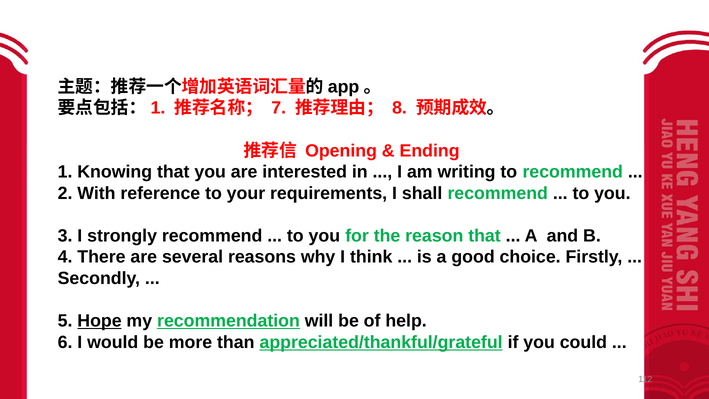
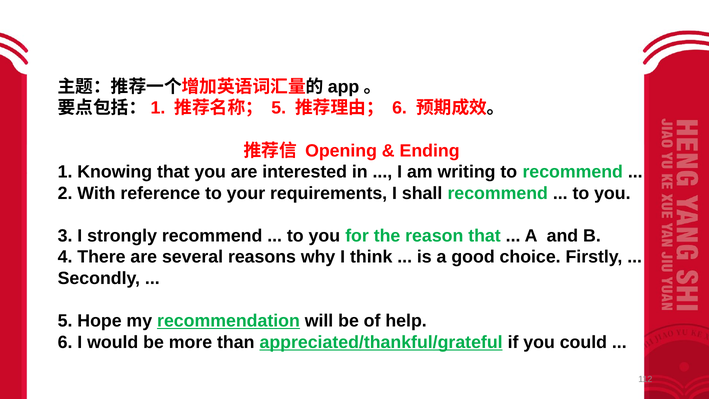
7 at (279, 108): 7 -> 5
8 at (400, 108): 8 -> 6
Hope underline: present -> none
